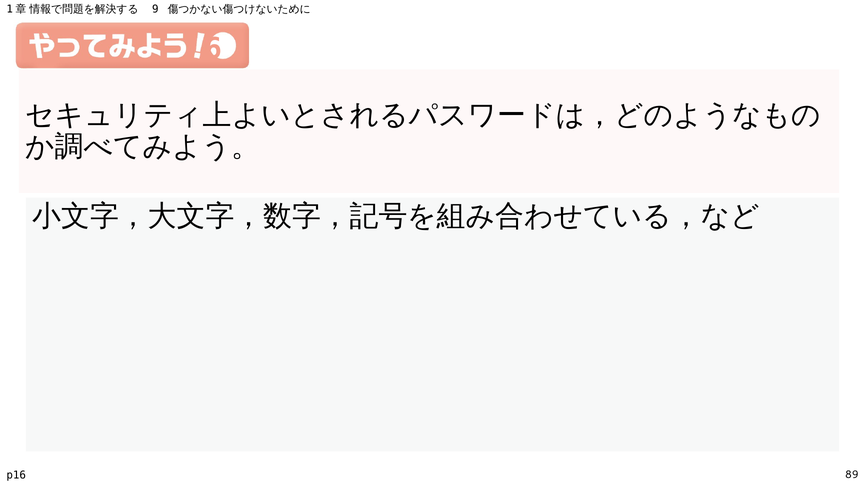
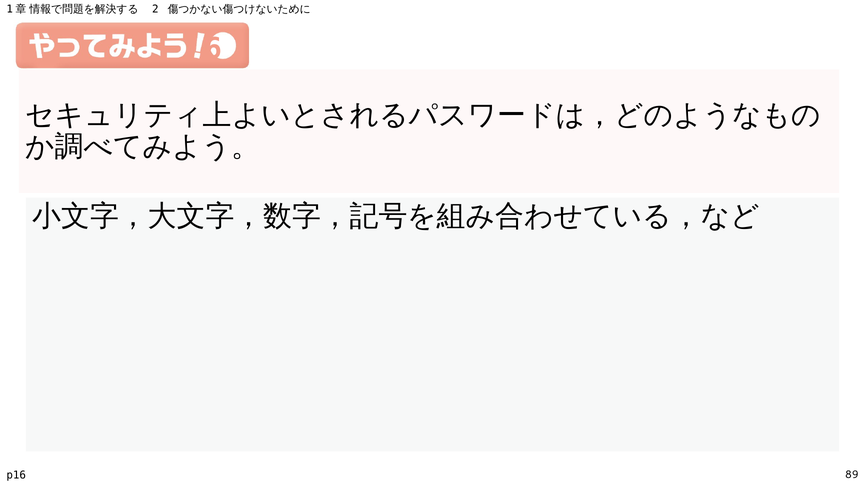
9: 9 -> 2
